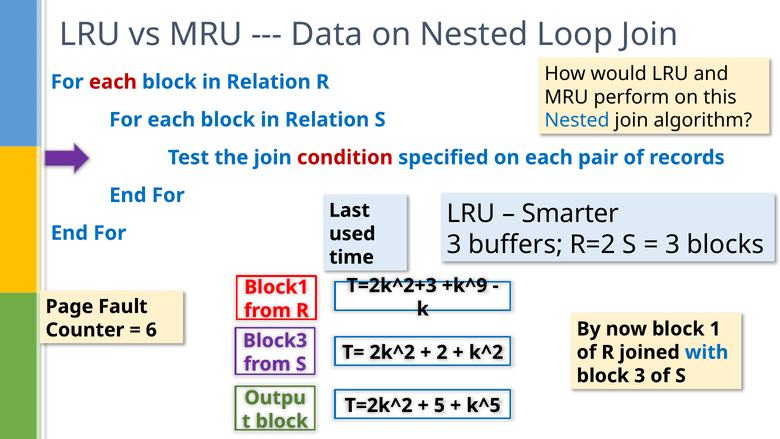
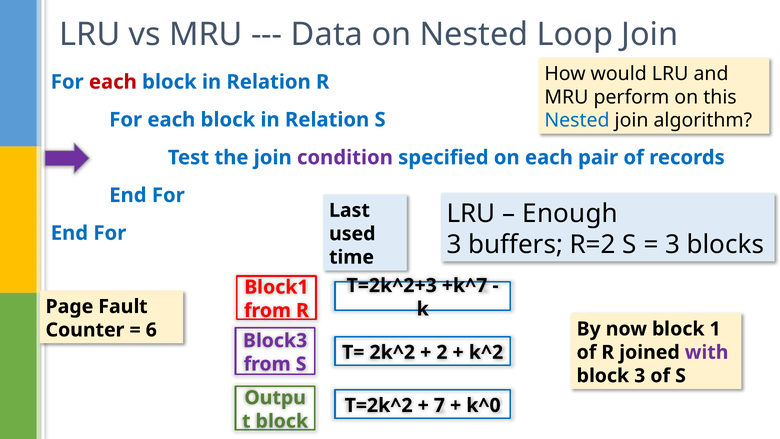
condition colour: red -> purple
Smarter: Smarter -> Enough
+k^9: +k^9 -> +k^7
with colour: blue -> purple
5: 5 -> 7
k^5: k^5 -> k^0
